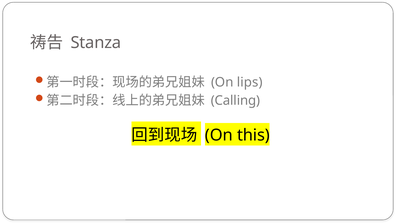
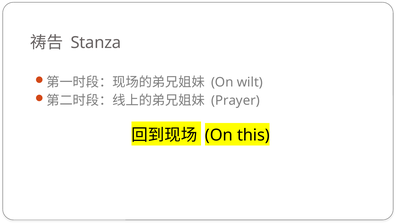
lips: lips -> wilt
Calling: Calling -> Prayer
